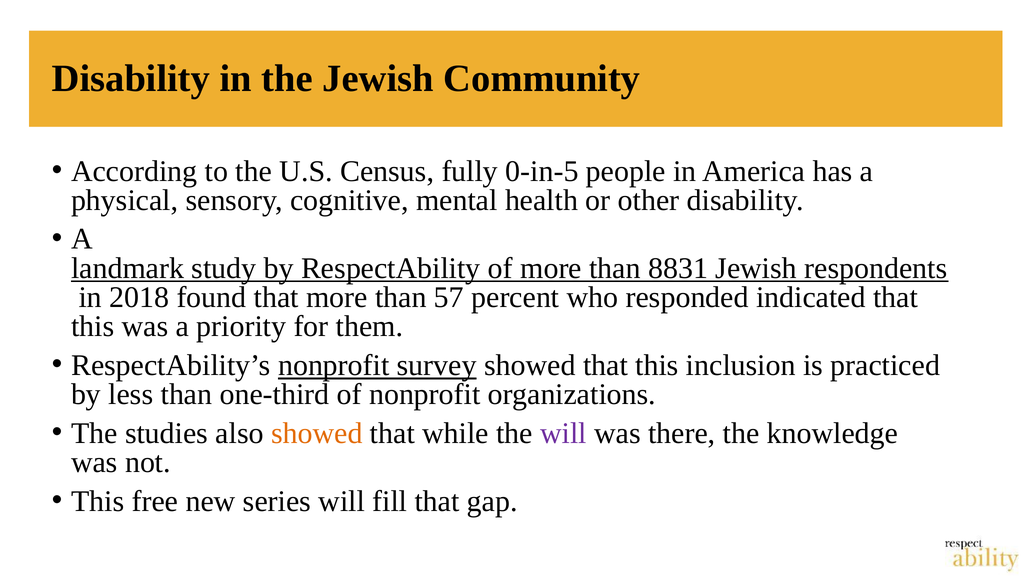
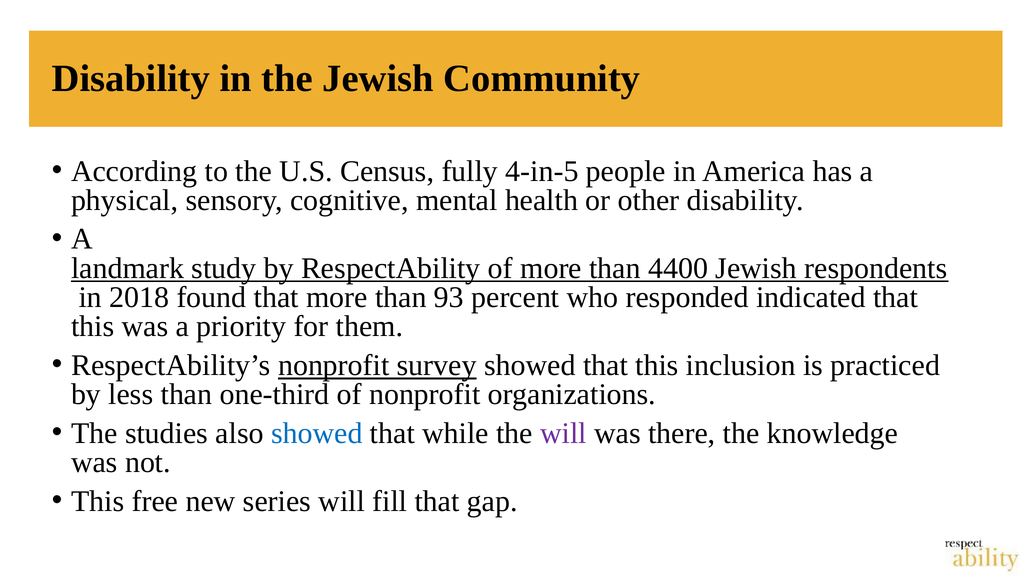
0-in-5: 0-in-5 -> 4-in-5
8831: 8831 -> 4400
57: 57 -> 93
showed at (317, 433) colour: orange -> blue
